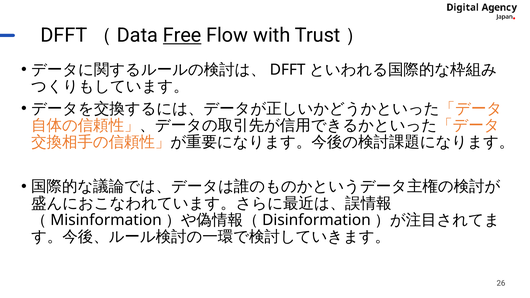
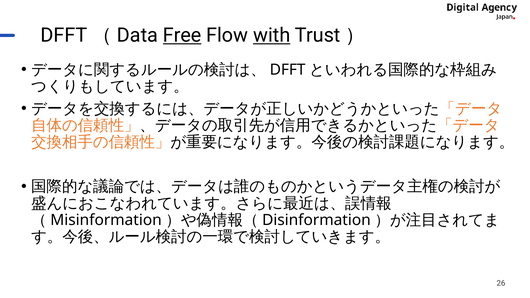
with underline: none -> present
